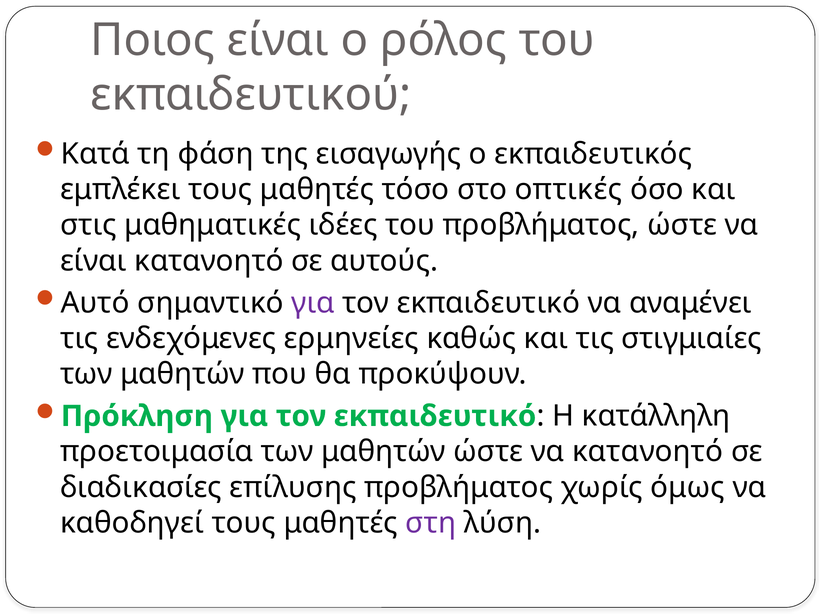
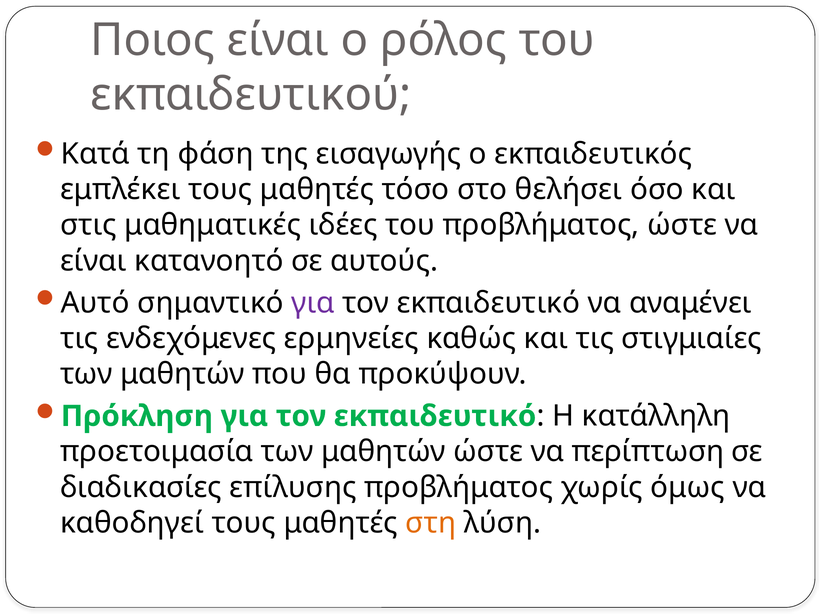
οπτικές: οπτικές -> θελήσει
να κατανοητό: κατανοητό -> περίπτωση
στη colour: purple -> orange
